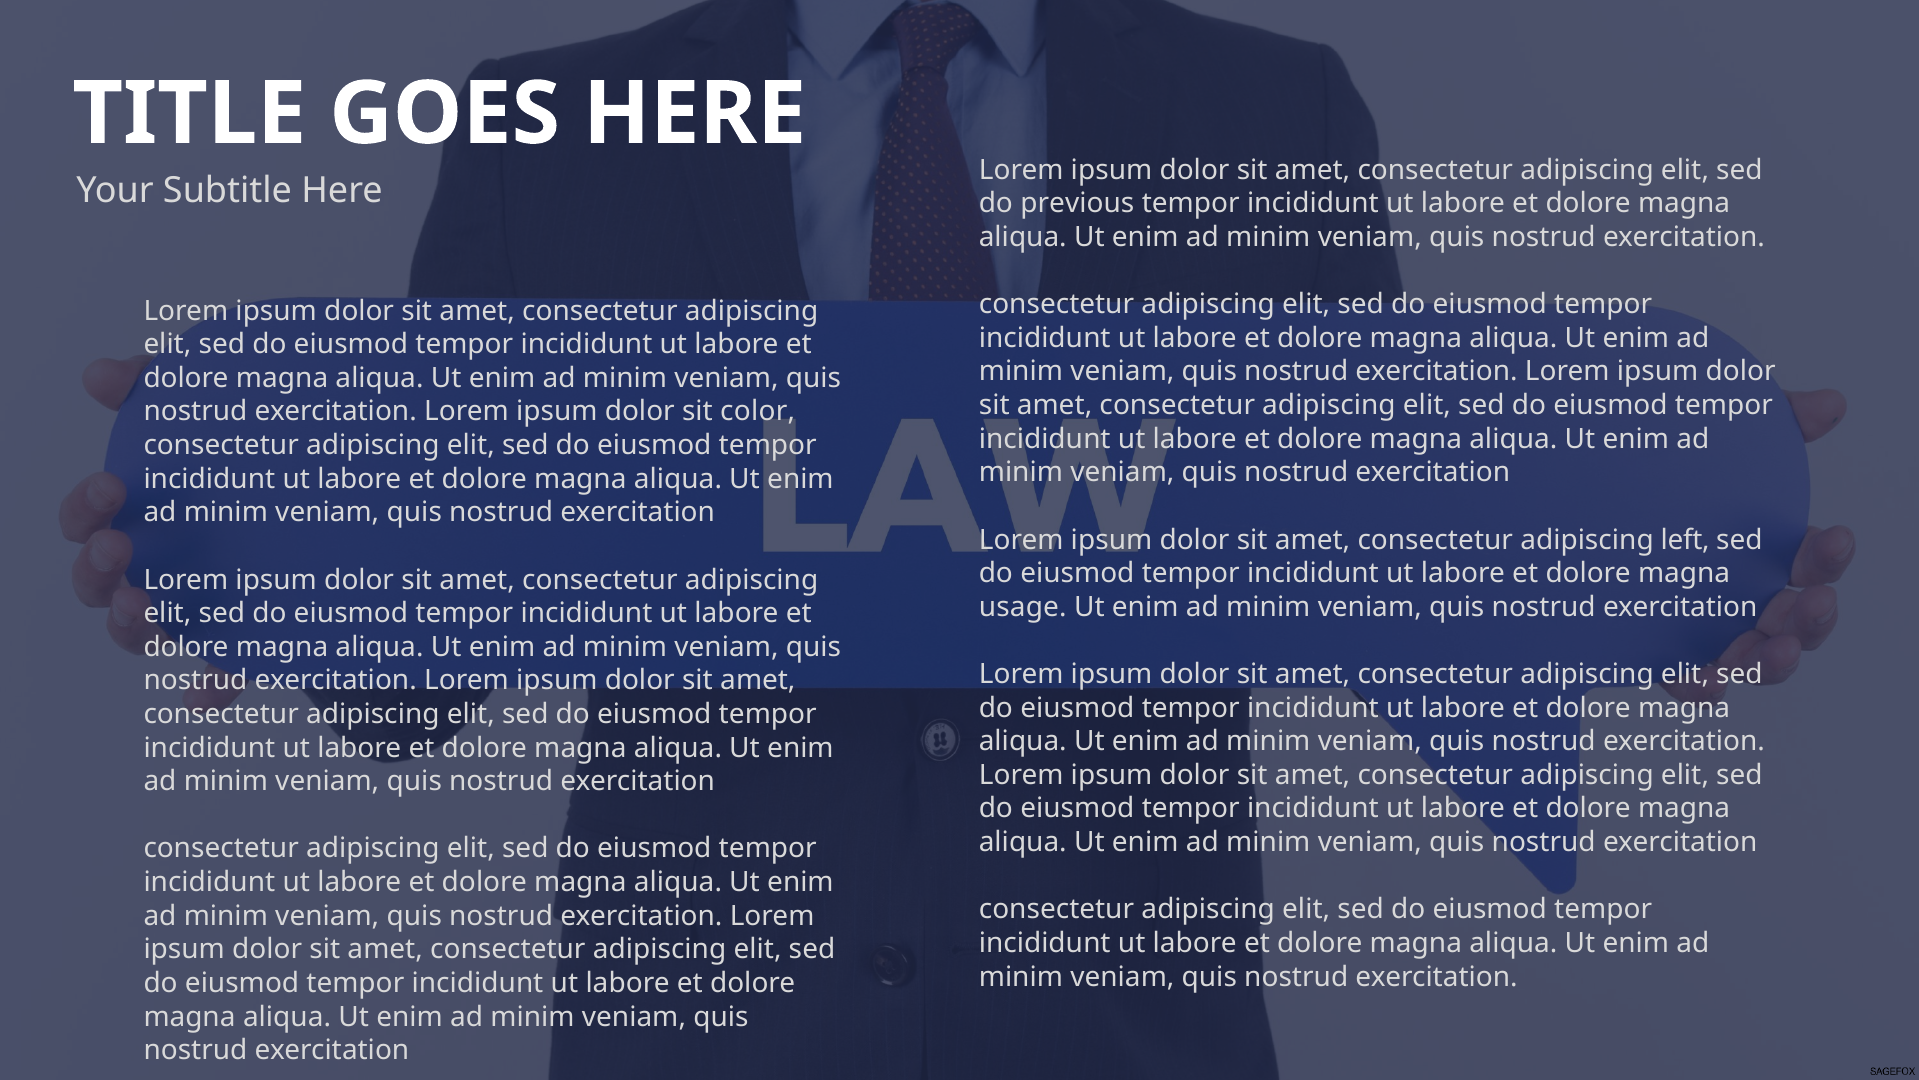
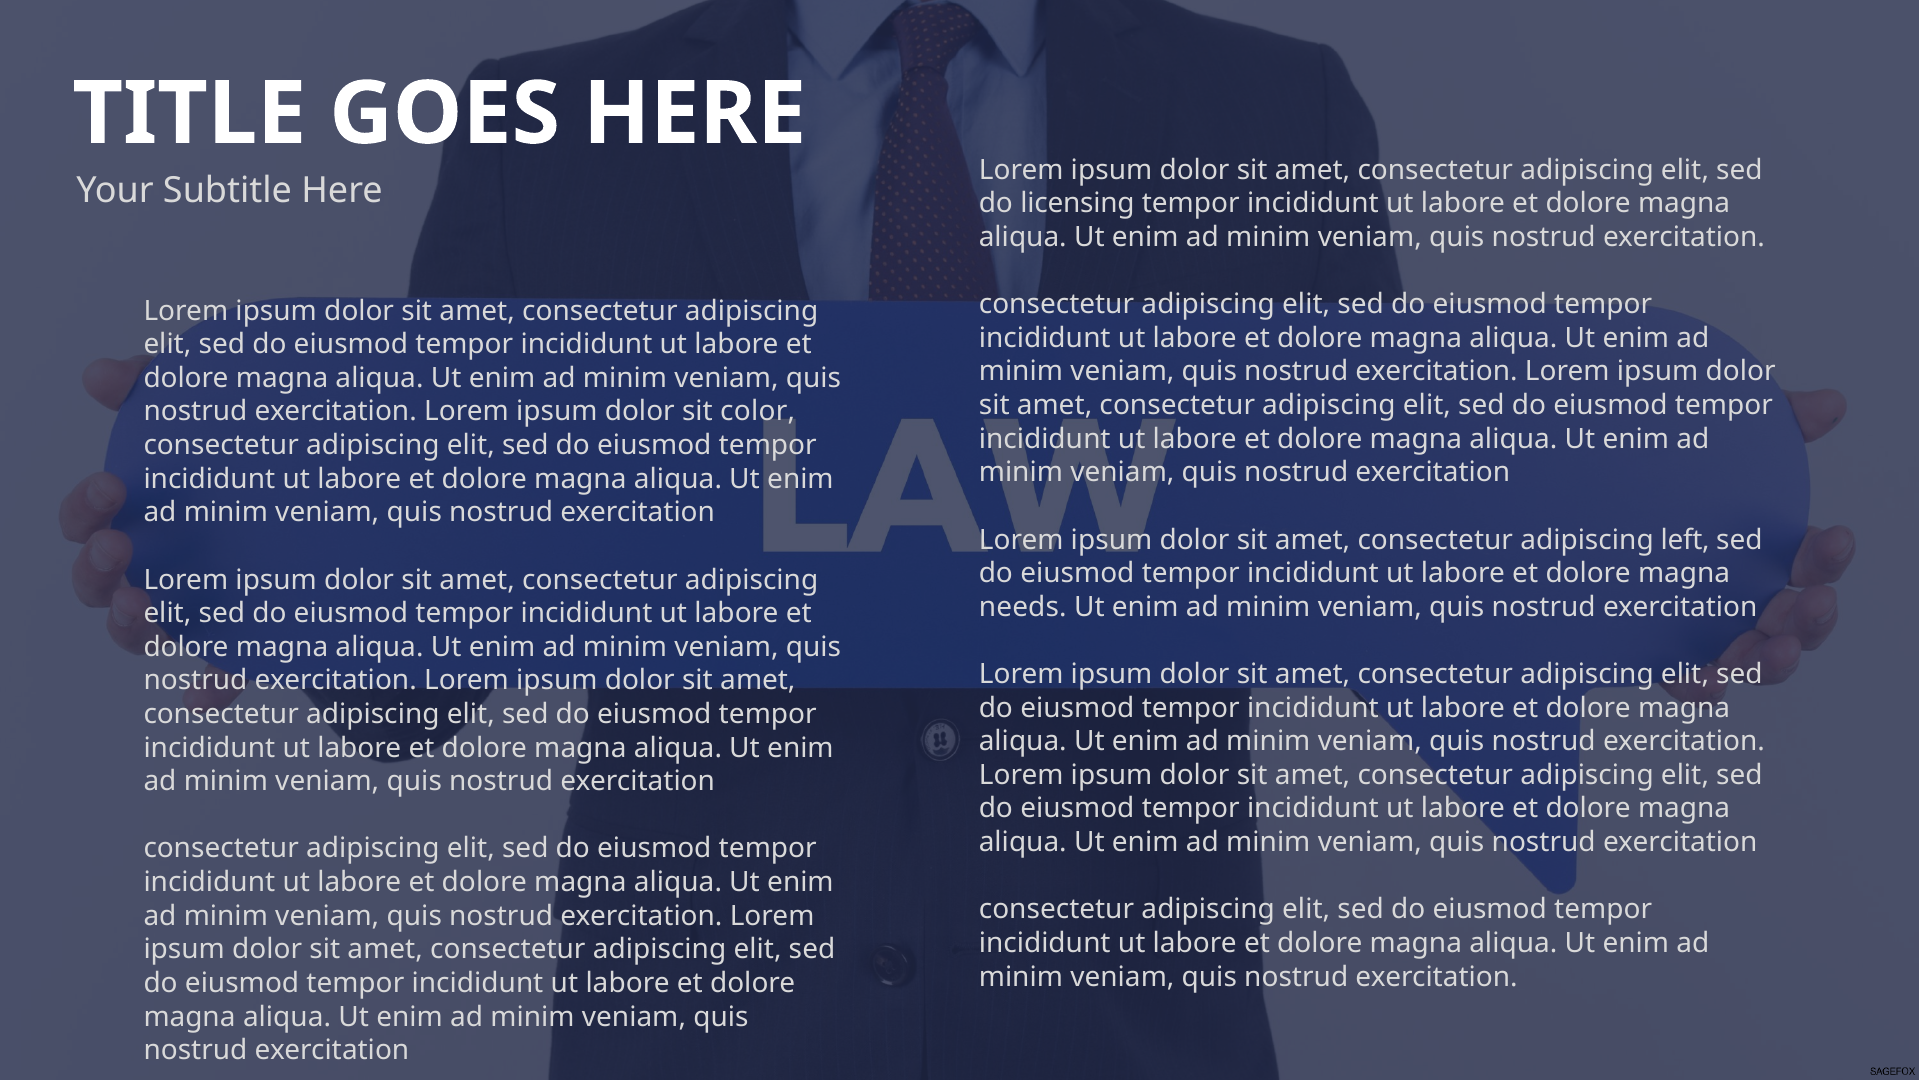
previous: previous -> licensing
usage: usage -> needs
